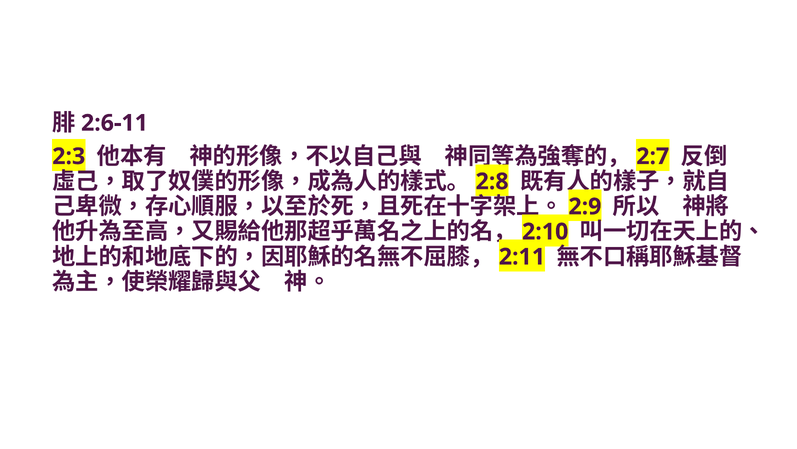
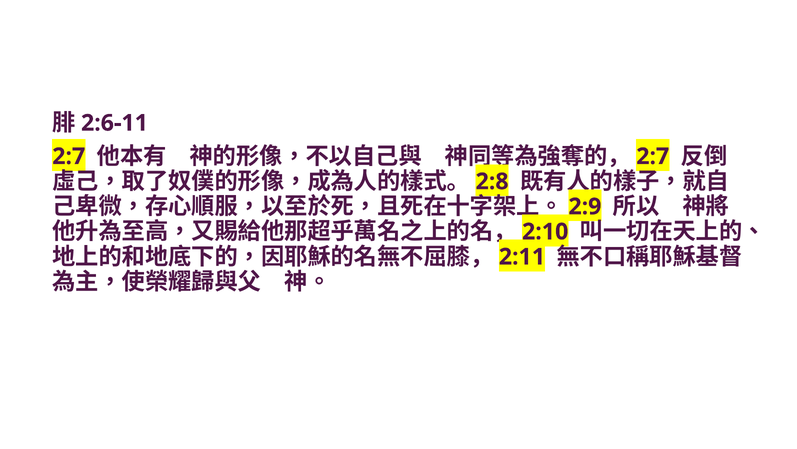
2:3 at (69, 156): 2:3 -> 2:7
